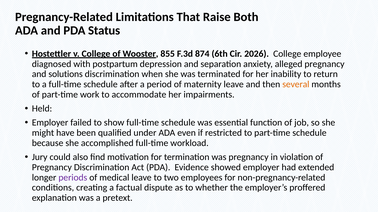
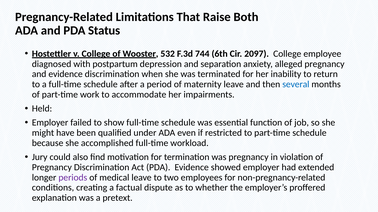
855: 855 -> 532
874: 874 -> 744
2026: 2026 -> 2097
and solutions: solutions -> evidence
several colour: orange -> blue
